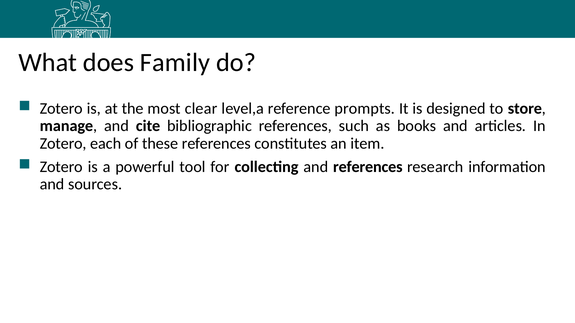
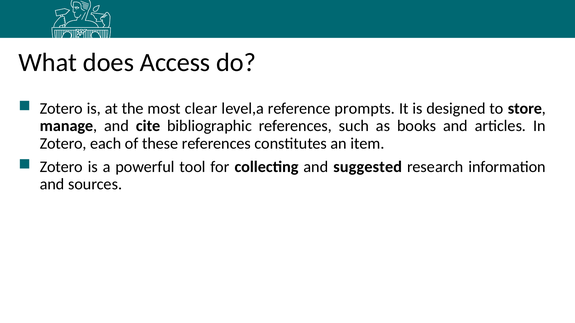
Family: Family -> Access
and references: references -> suggested
